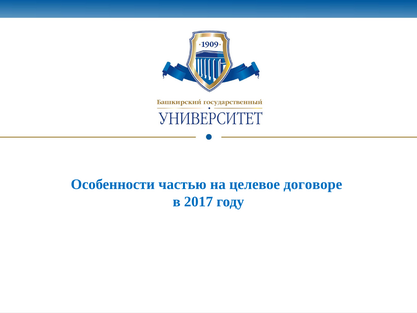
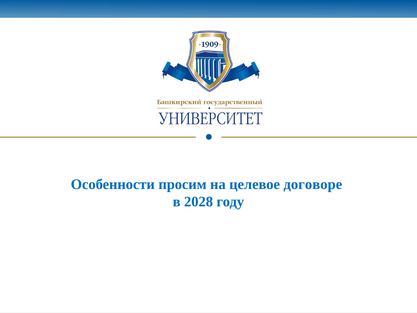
частью: частью -> просим
2017: 2017 -> 2028
